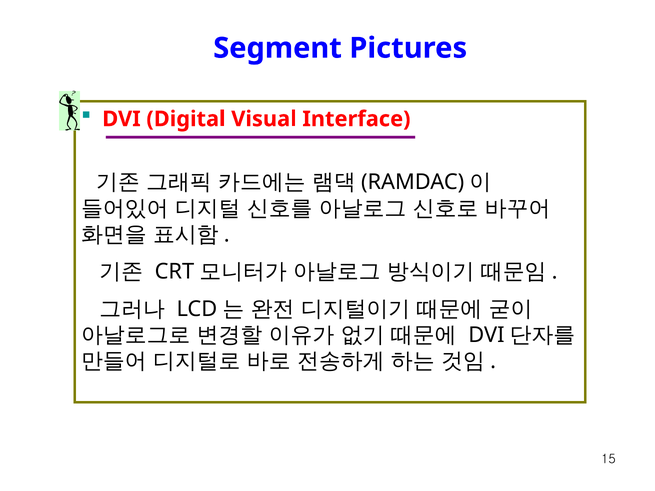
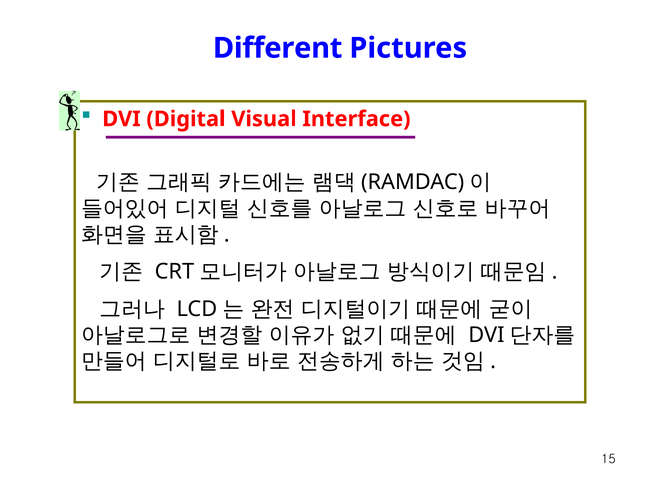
Segment: Segment -> Different
